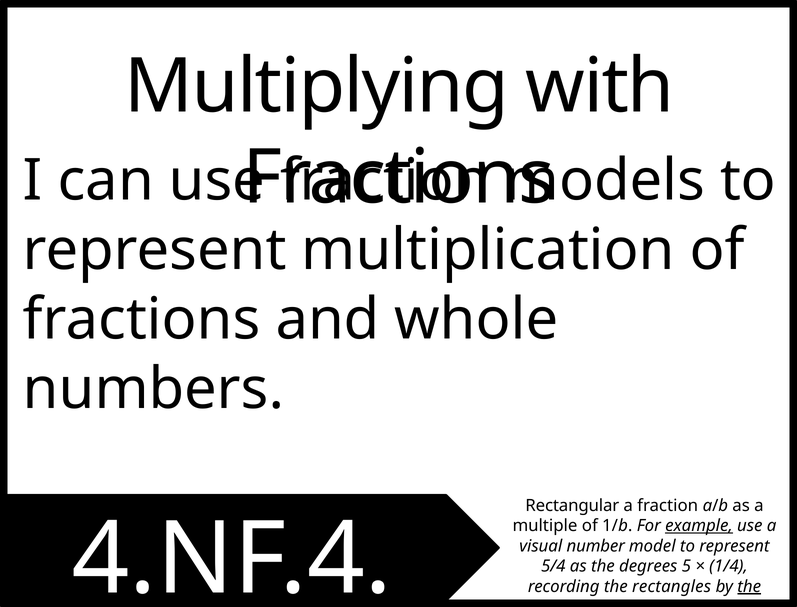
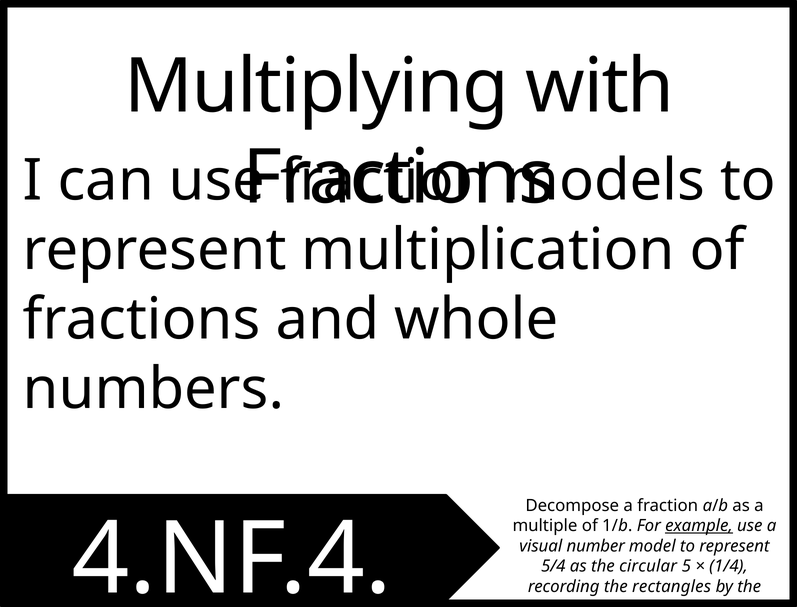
Rectangular: Rectangular -> Decompose
degrees: degrees -> circular
the at (749, 587) underline: present -> none
